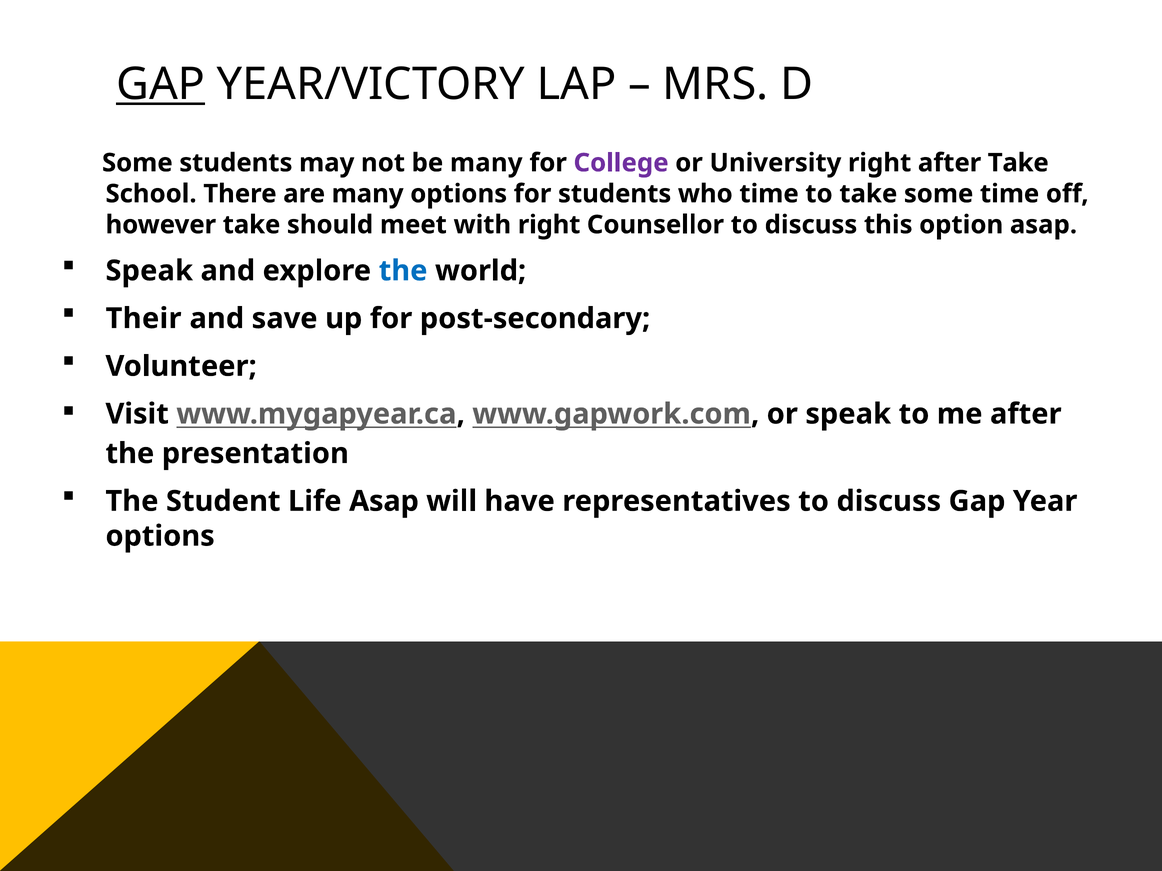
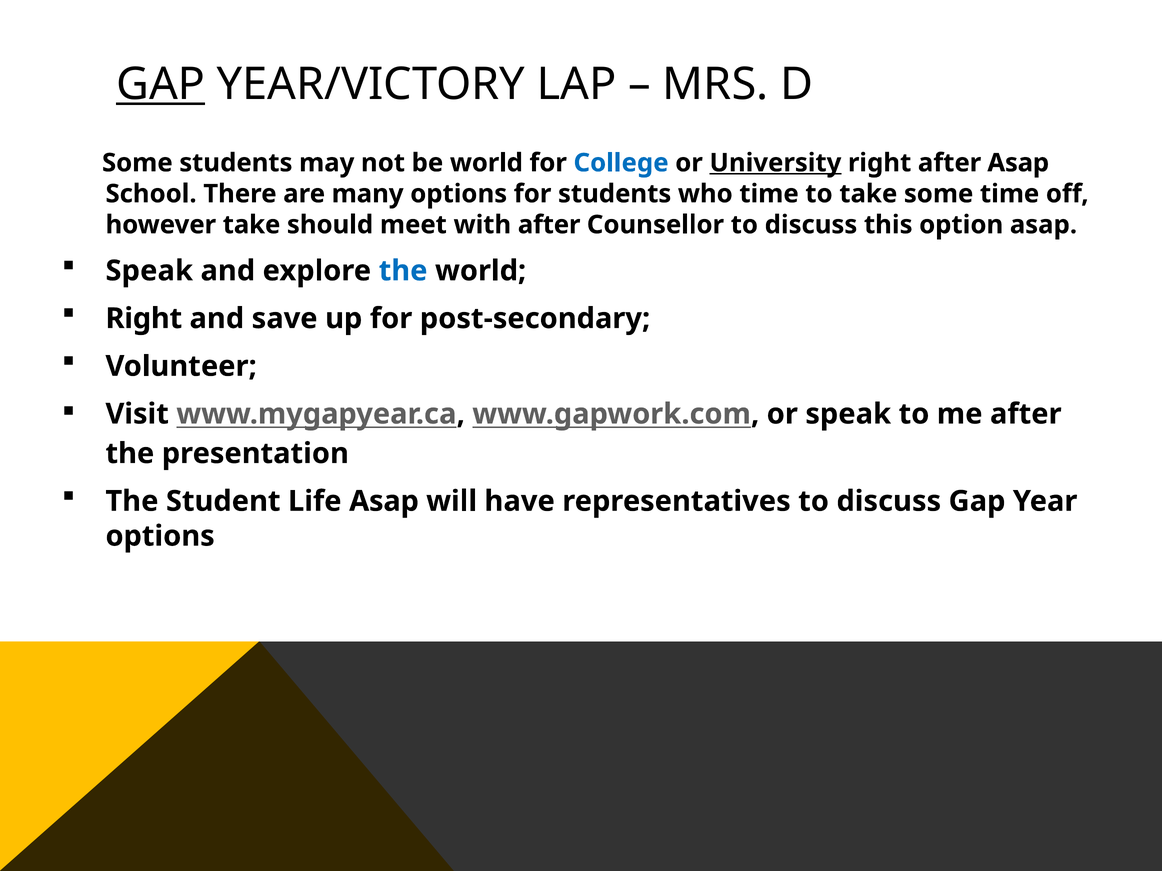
be many: many -> world
College colour: purple -> blue
University underline: none -> present
after Take: Take -> Asap
with right: right -> after
Their at (144, 319): Their -> Right
